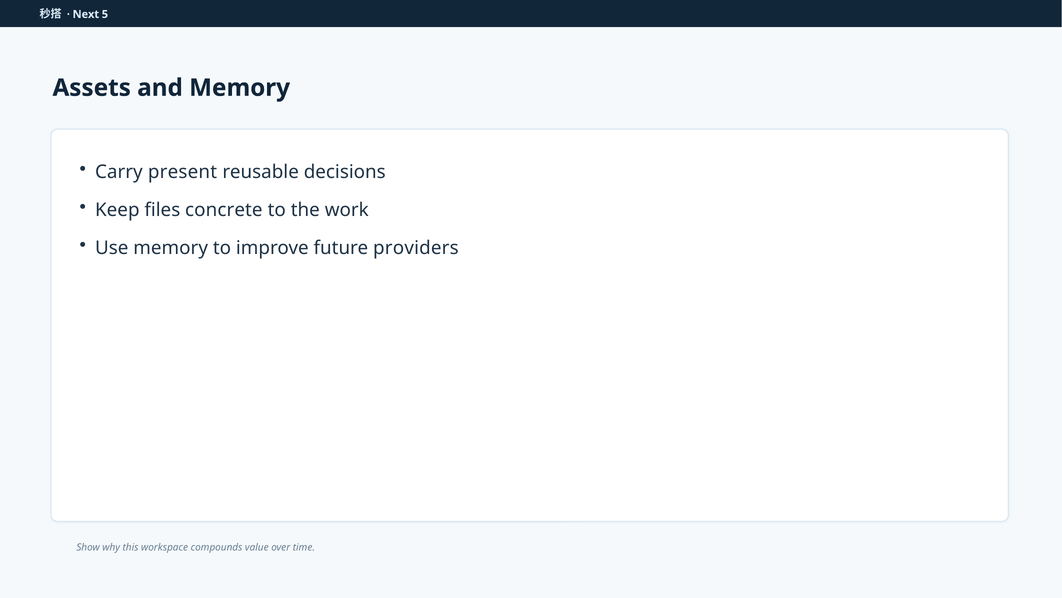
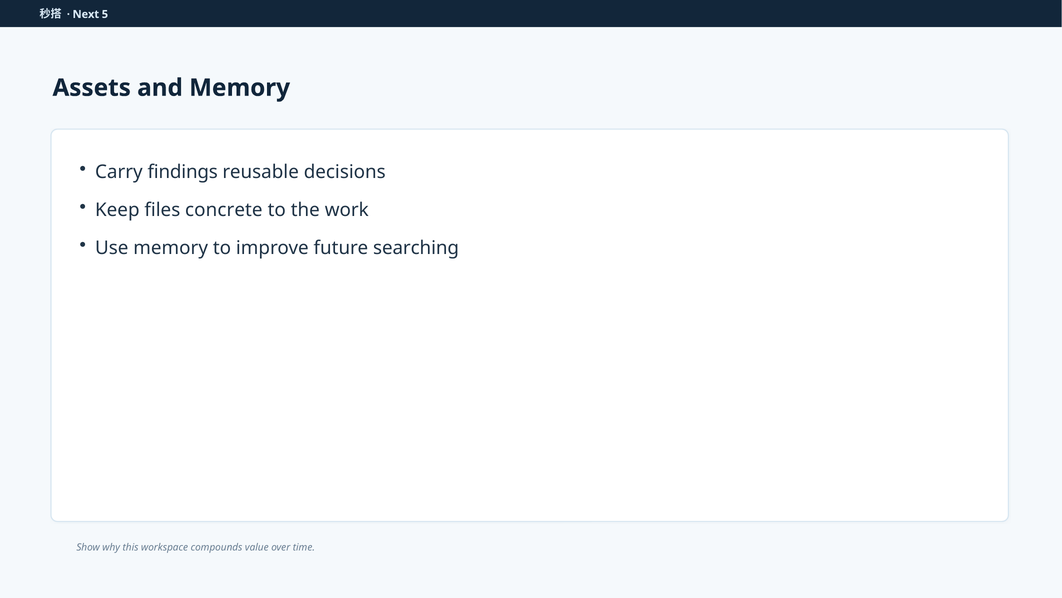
present: present -> findings
providers: providers -> searching
